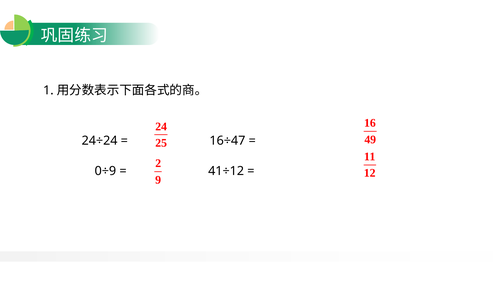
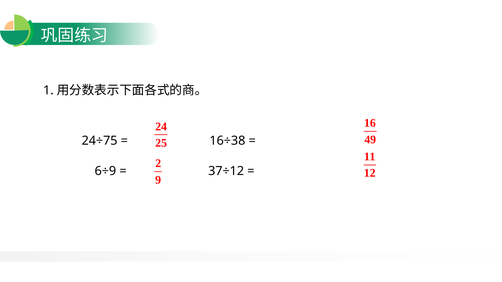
24÷24: 24÷24 -> 24÷75
16÷47: 16÷47 -> 16÷38
0÷9: 0÷9 -> 6÷9
41÷12: 41÷12 -> 37÷12
